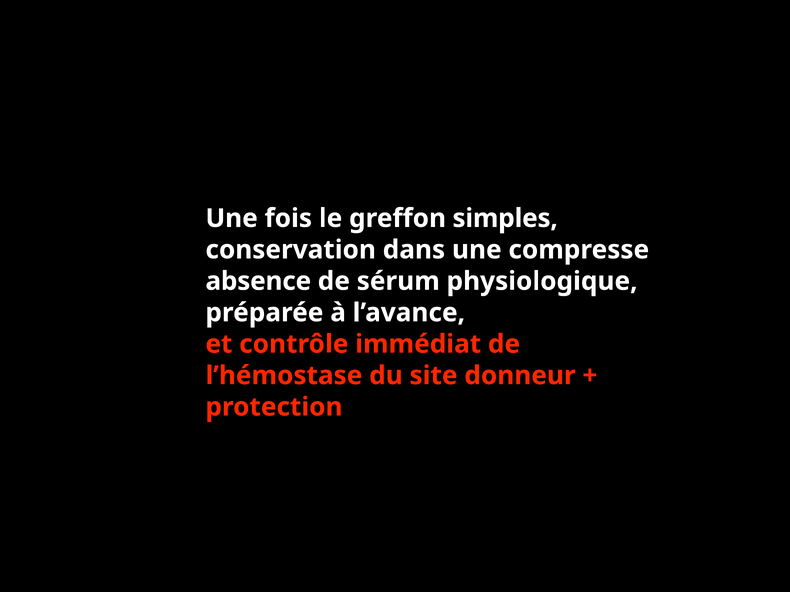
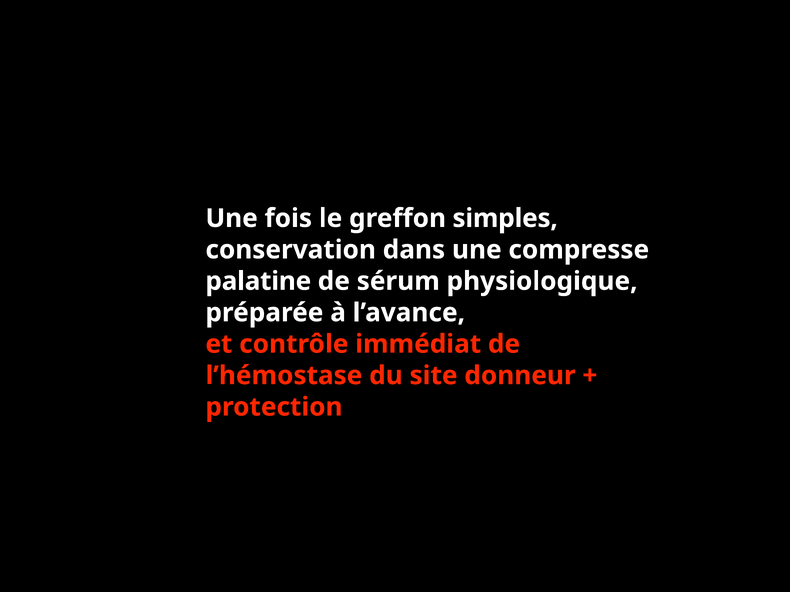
absence: absence -> palatine
